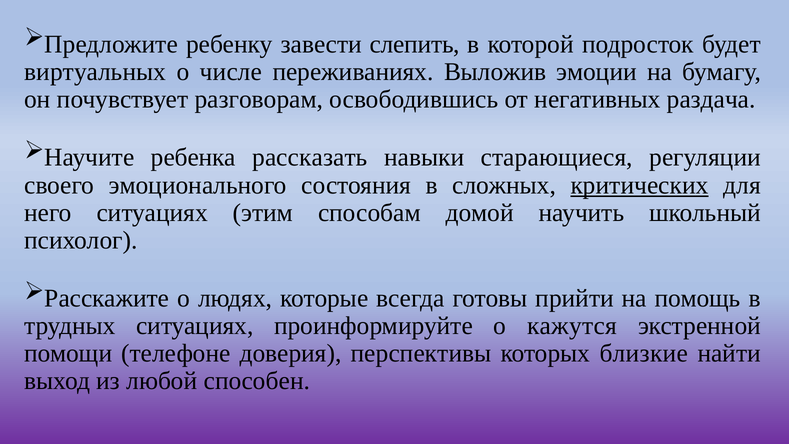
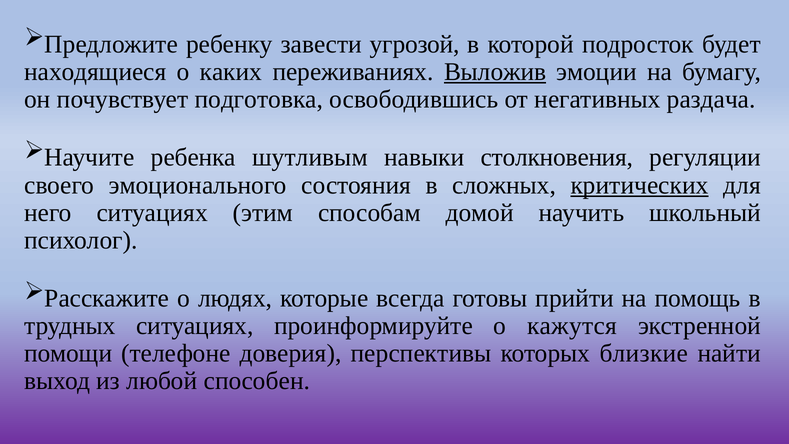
слепить: слепить -> угрозой
виртуальных: виртуальных -> находящиеся
числе: числе -> каких
Выложив underline: none -> present
разговорам: разговорам -> подготовка
рассказать: рассказать -> шутливым
старающиеся: старающиеся -> столкновения
